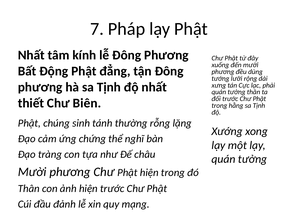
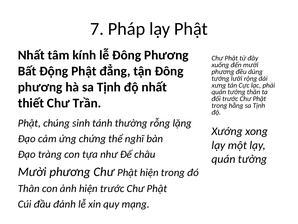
Biên: Biên -> Trần
